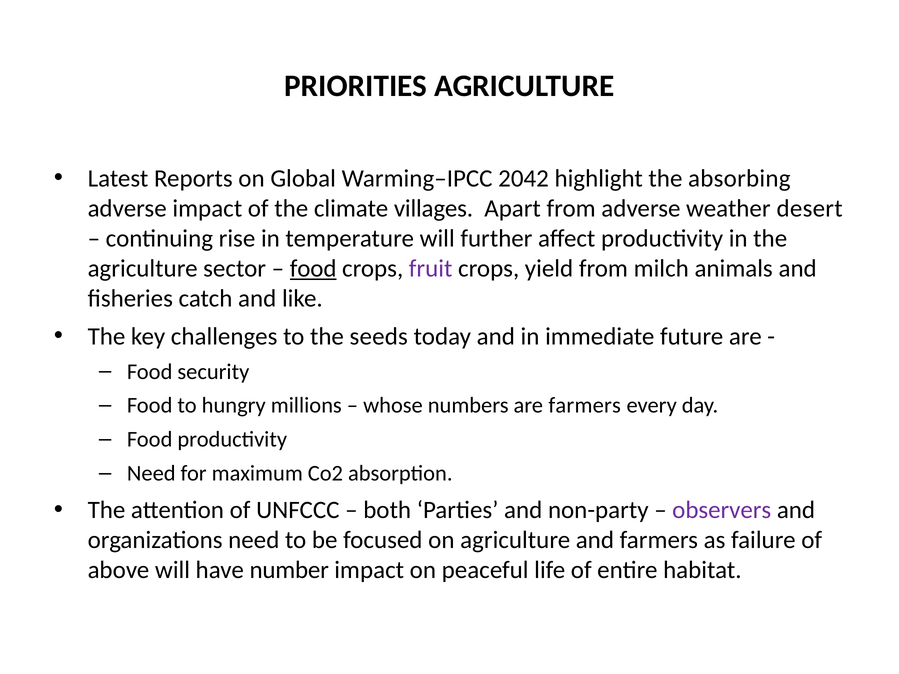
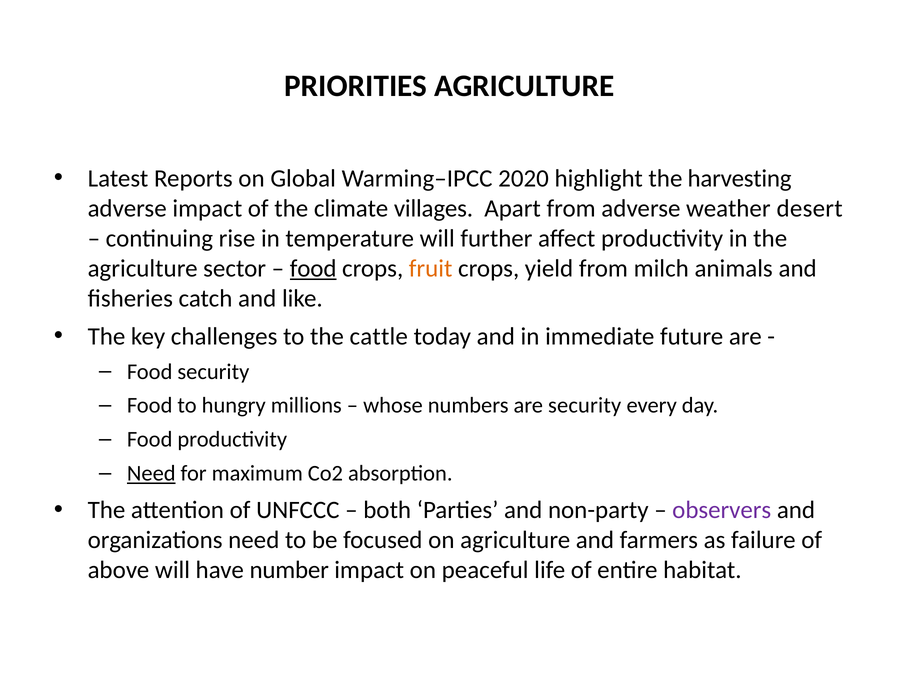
2042: 2042 -> 2020
absorbing: absorbing -> harvesting
fruit colour: purple -> orange
seeds: seeds -> cattle
are farmers: farmers -> security
Need at (151, 474) underline: none -> present
